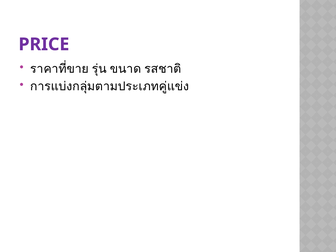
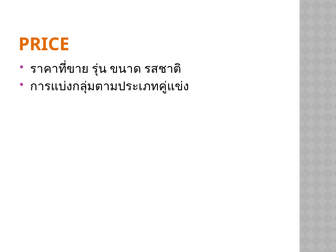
PRICE colour: purple -> orange
